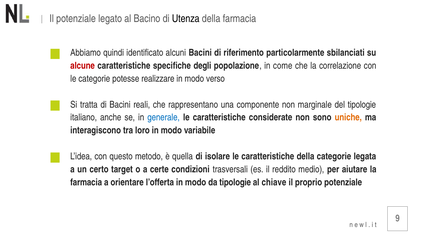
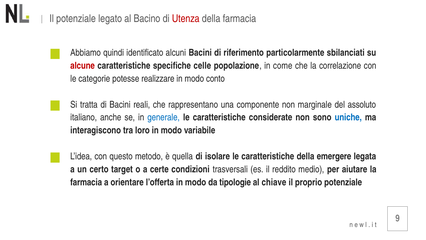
Utenza colour: black -> red
degli: degli -> celle
verso: verso -> conto
del tipologie: tipologie -> assoluto
uniche colour: orange -> blue
della categorie: categorie -> emergere
